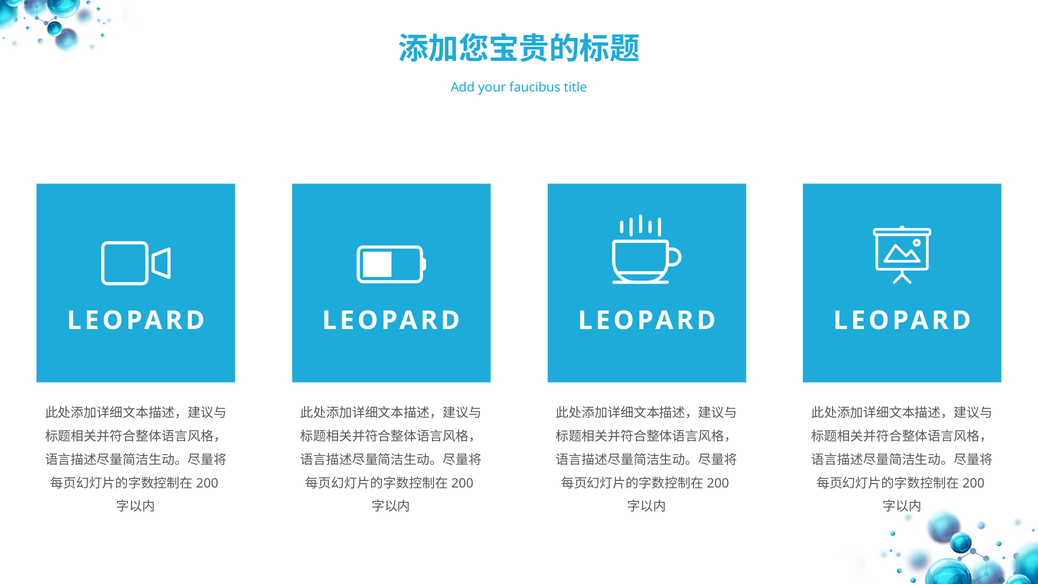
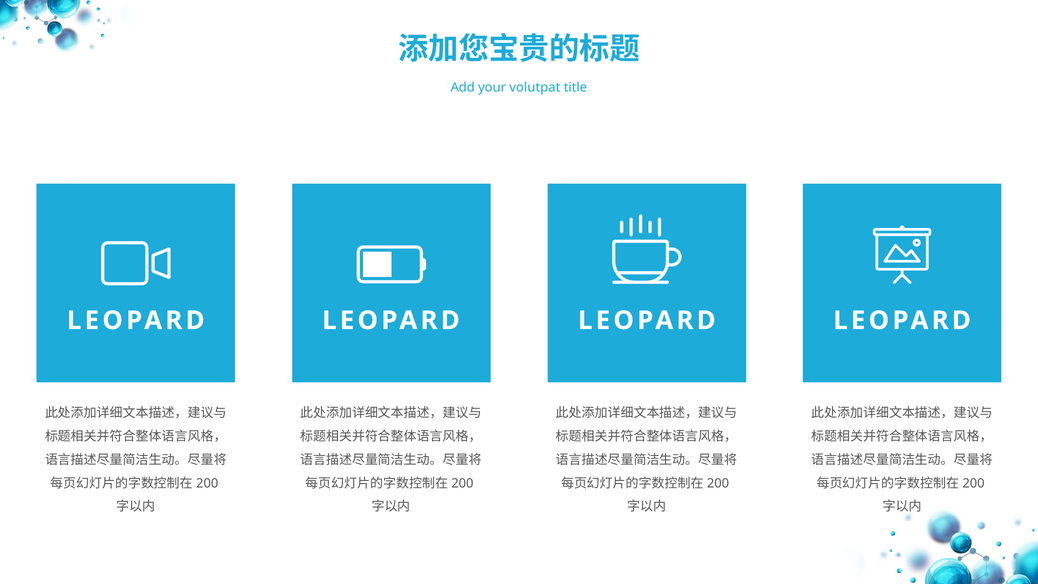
faucibus: faucibus -> volutpat
